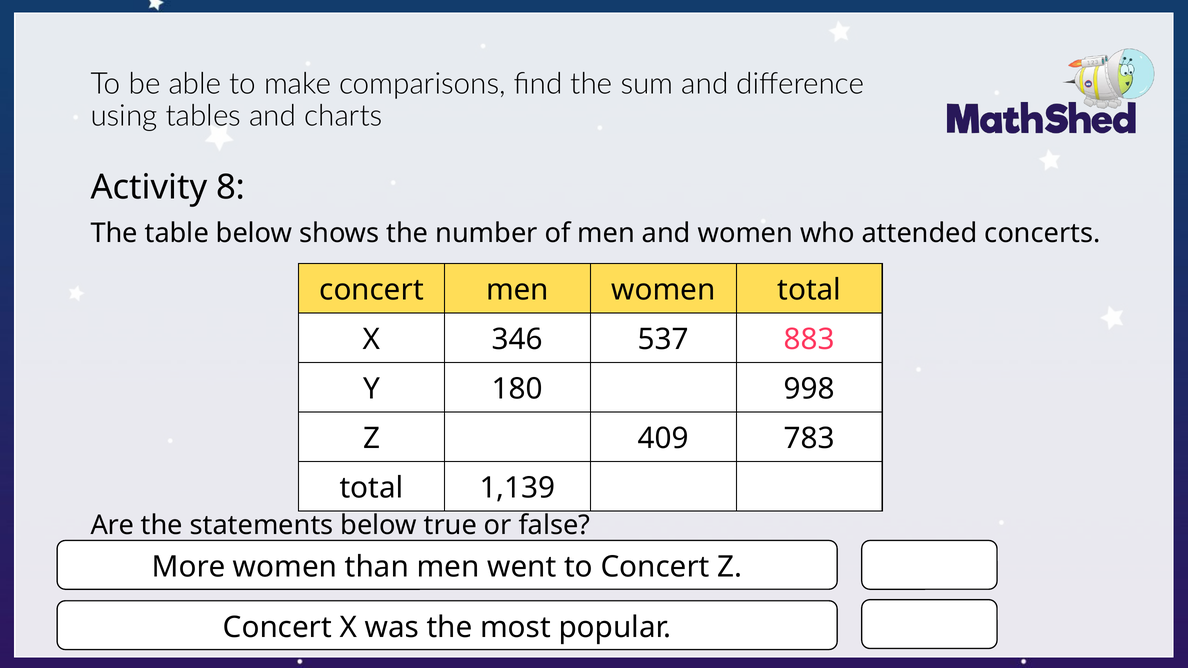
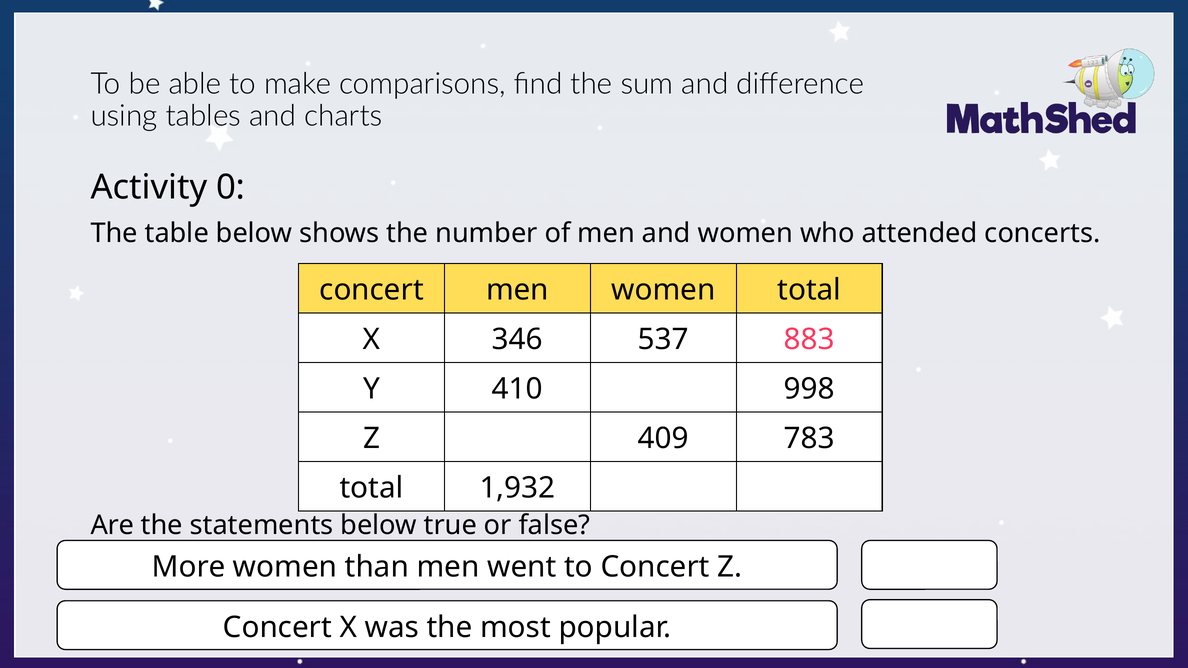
8: 8 -> 0
180: 180 -> 410
1,139: 1,139 -> 1,932
